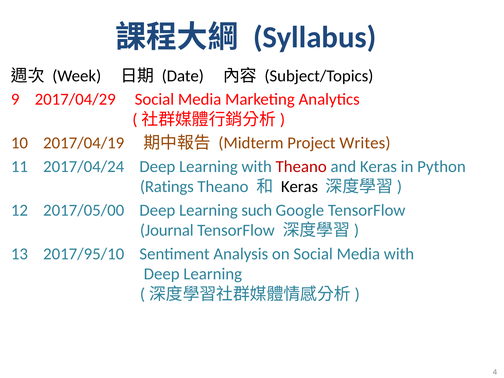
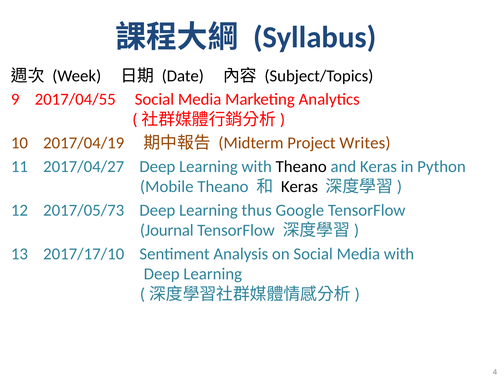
2017/04/29: 2017/04/29 -> 2017/04/55
2017/04/24: 2017/04/24 -> 2017/04/27
Theano at (301, 167) colour: red -> black
Ratings: Ratings -> Mobile
2017/05/00: 2017/05/00 -> 2017/05/73
such: such -> thus
2017/95/10: 2017/95/10 -> 2017/17/10
